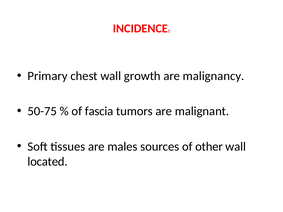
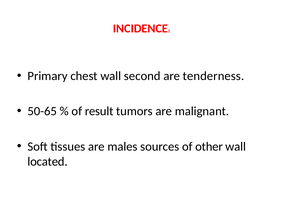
growth: growth -> second
malignancy: malignancy -> tenderness
50-75: 50-75 -> 50-65
fascia: fascia -> result
